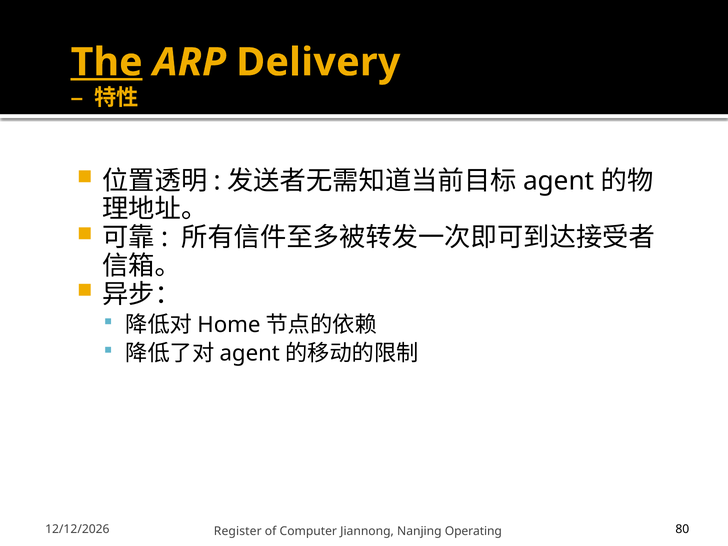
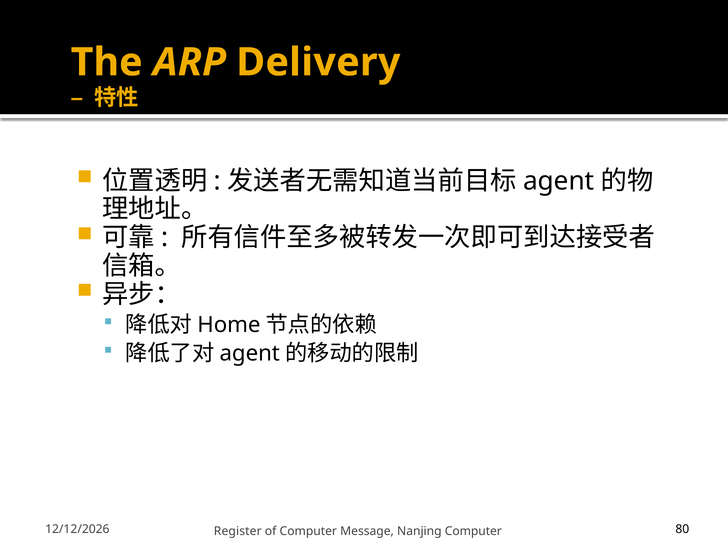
The underline: present -> none
Jiannong: Jiannong -> Message
Nanjing Operating: Operating -> Computer
